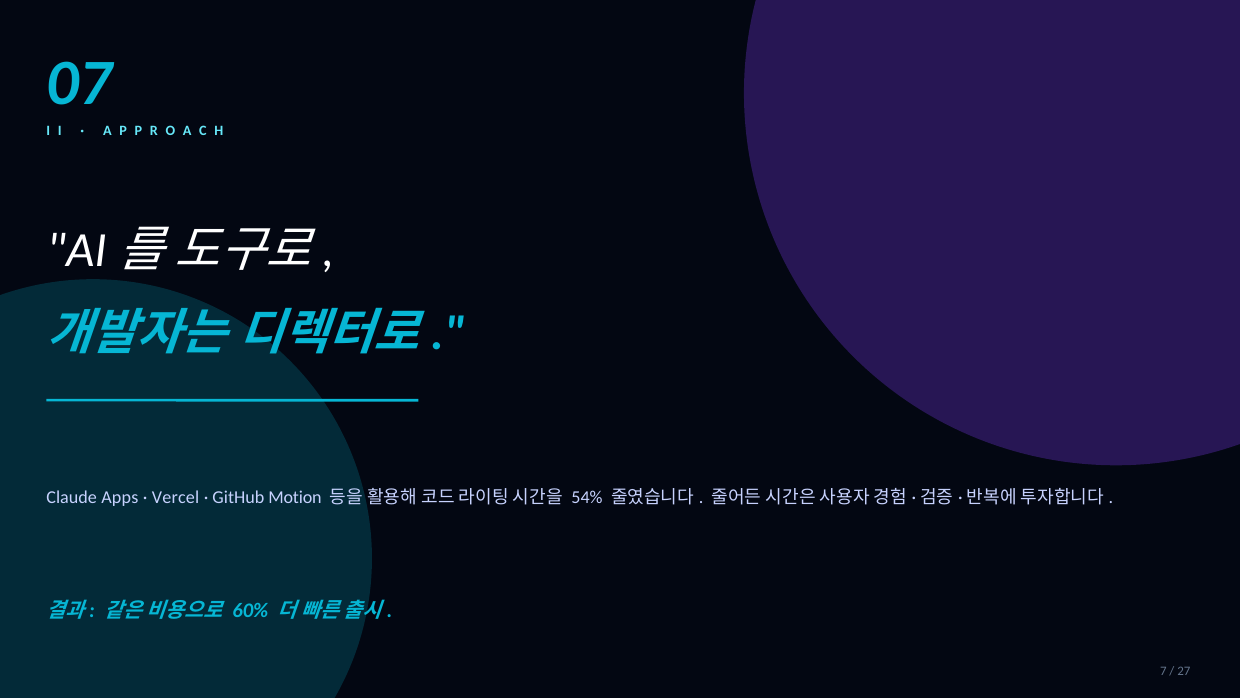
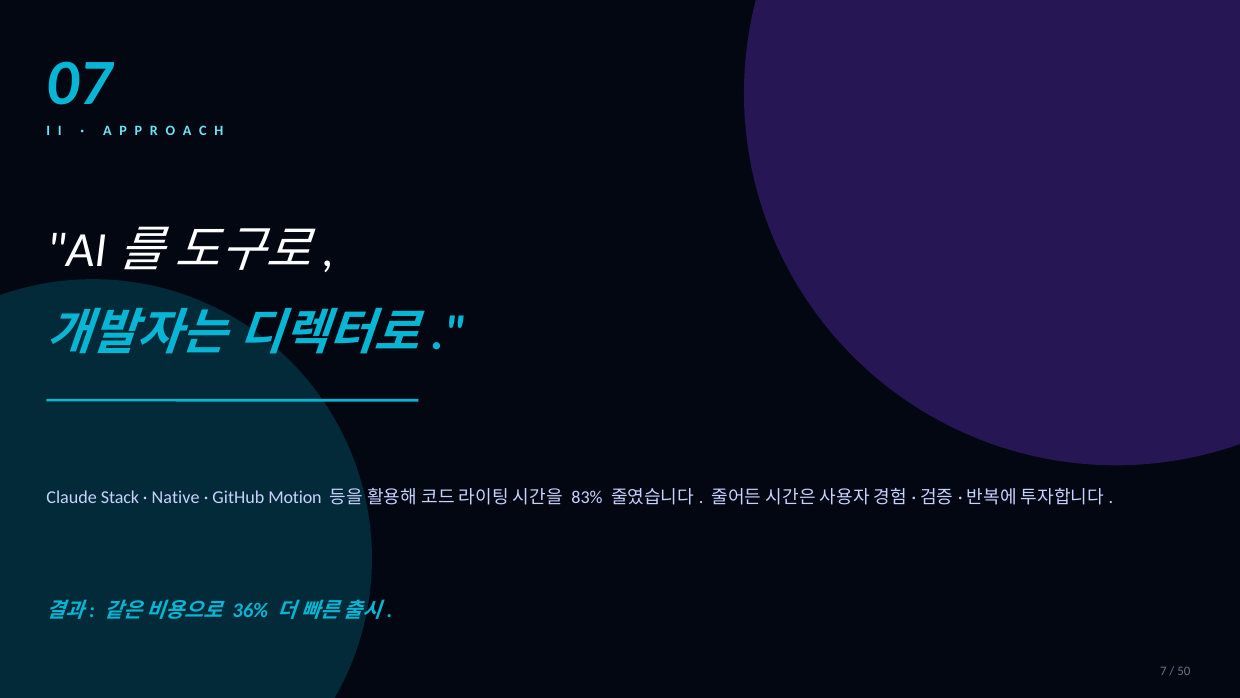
Apps: Apps -> Stack
Vercel: Vercel -> Native
54%: 54% -> 83%
60%: 60% -> 36%
27: 27 -> 50
